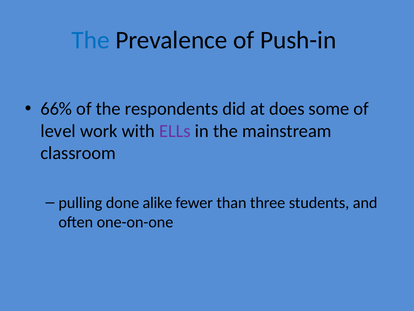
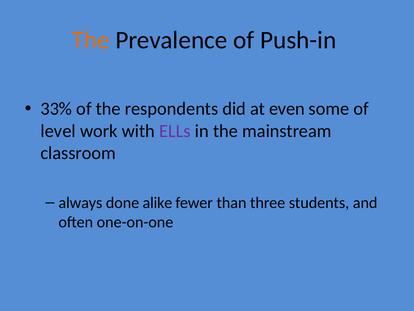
The at (91, 40) colour: blue -> orange
66%: 66% -> 33%
does: does -> even
pulling: pulling -> always
